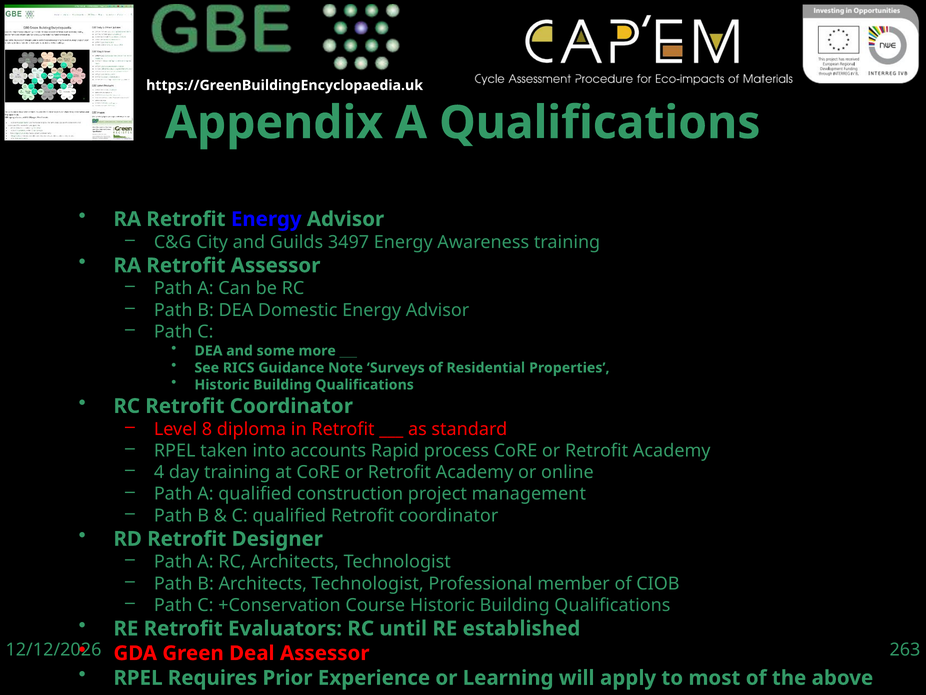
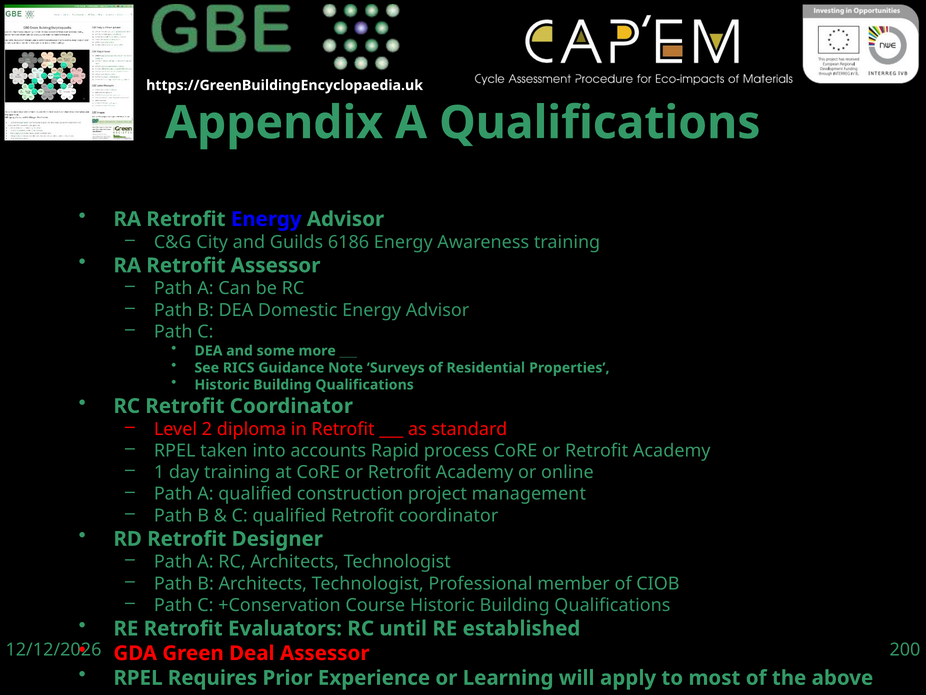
3497: 3497 -> 6186
8: 8 -> 2
4: 4 -> 1
263: 263 -> 200
